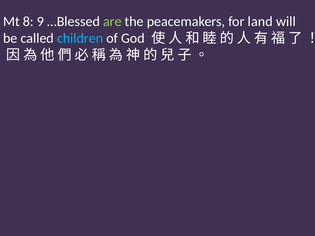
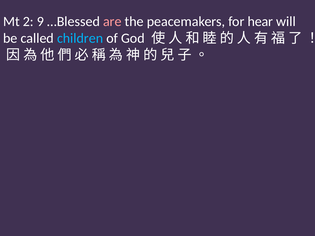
8: 8 -> 2
are colour: light green -> pink
land: land -> hear
